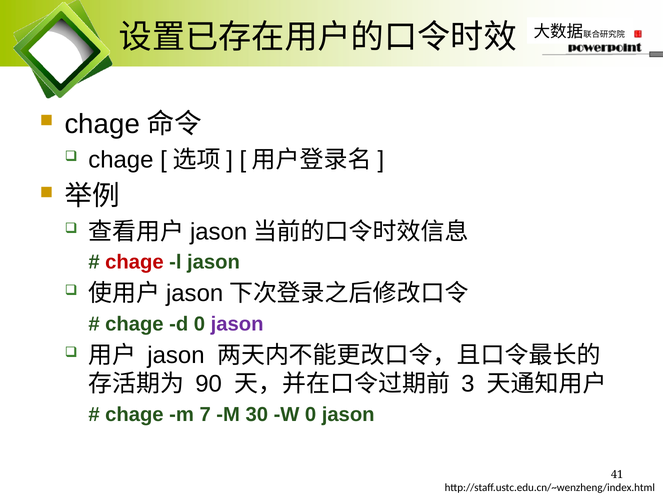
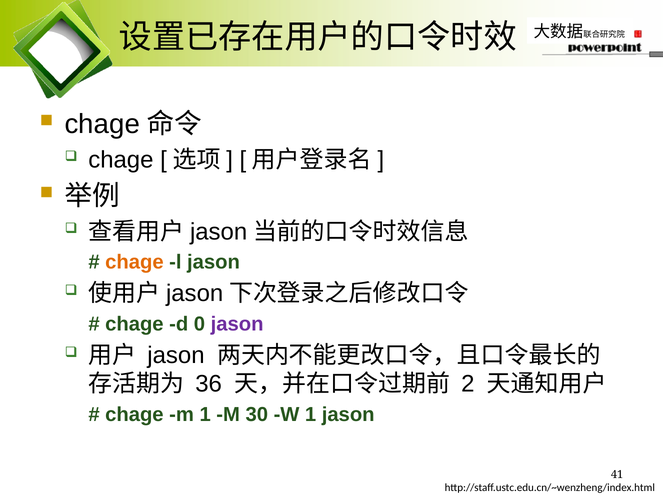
chage at (134, 262) colour: red -> orange
90: 90 -> 36
3: 3 -> 2
m 7: 7 -> 1
W 0: 0 -> 1
